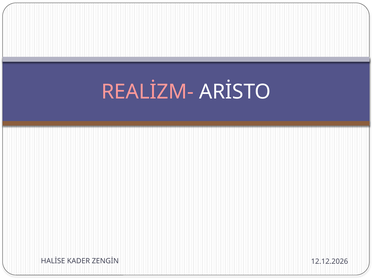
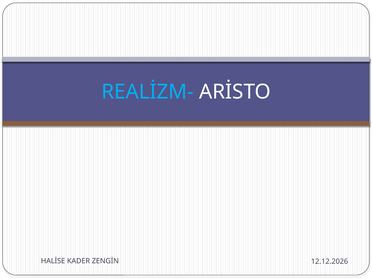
REALİZM- colour: pink -> light blue
